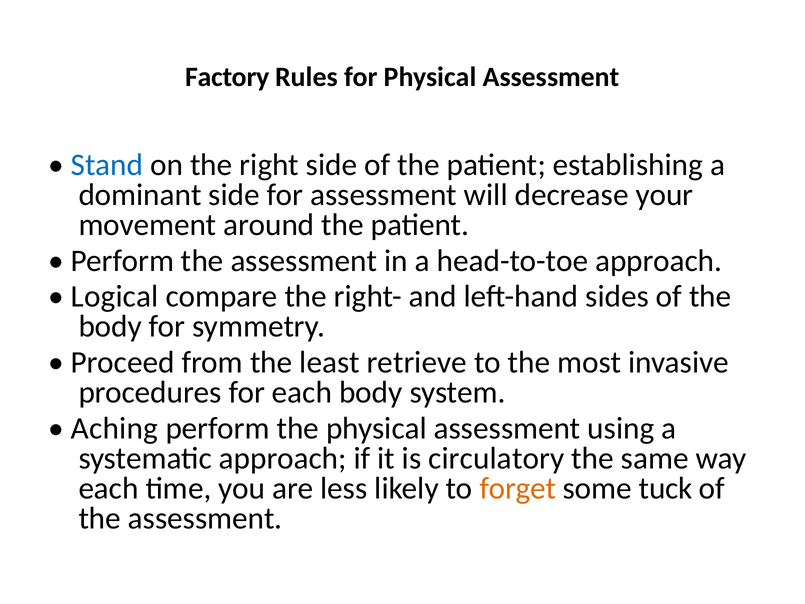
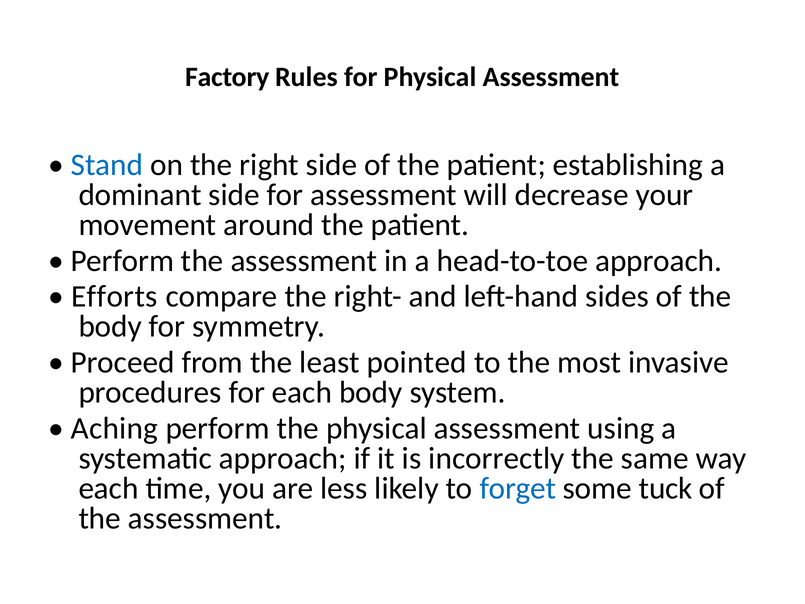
Logical: Logical -> Efforts
retrieve: retrieve -> pointed
circulatory: circulatory -> incorrectly
forget colour: orange -> blue
